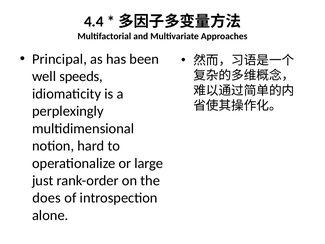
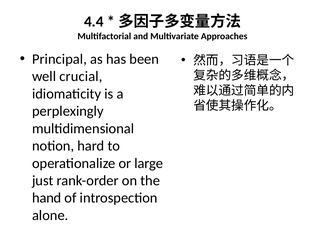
speeds: speeds -> crucial
does: does -> hand
